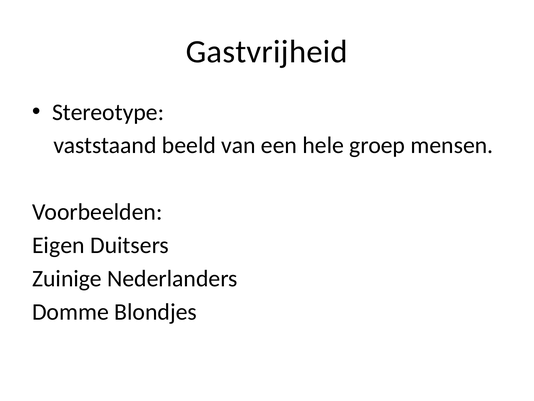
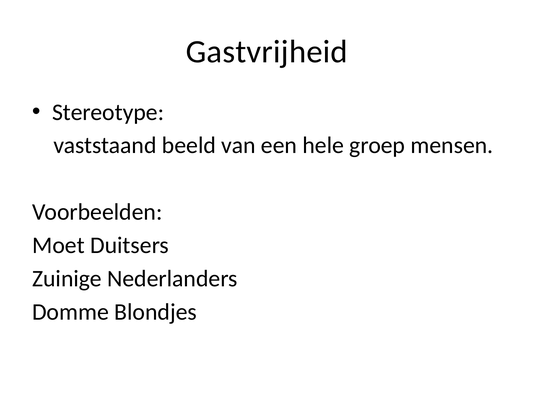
Eigen: Eigen -> Moet
